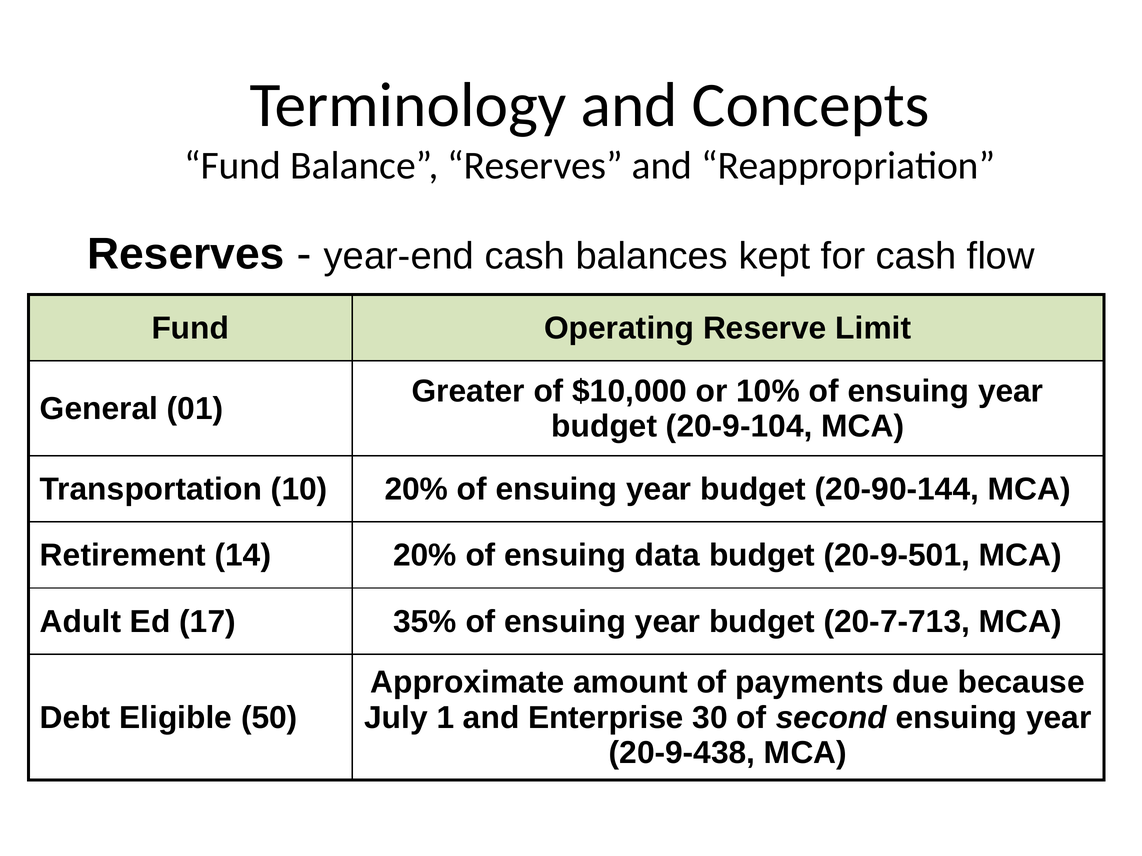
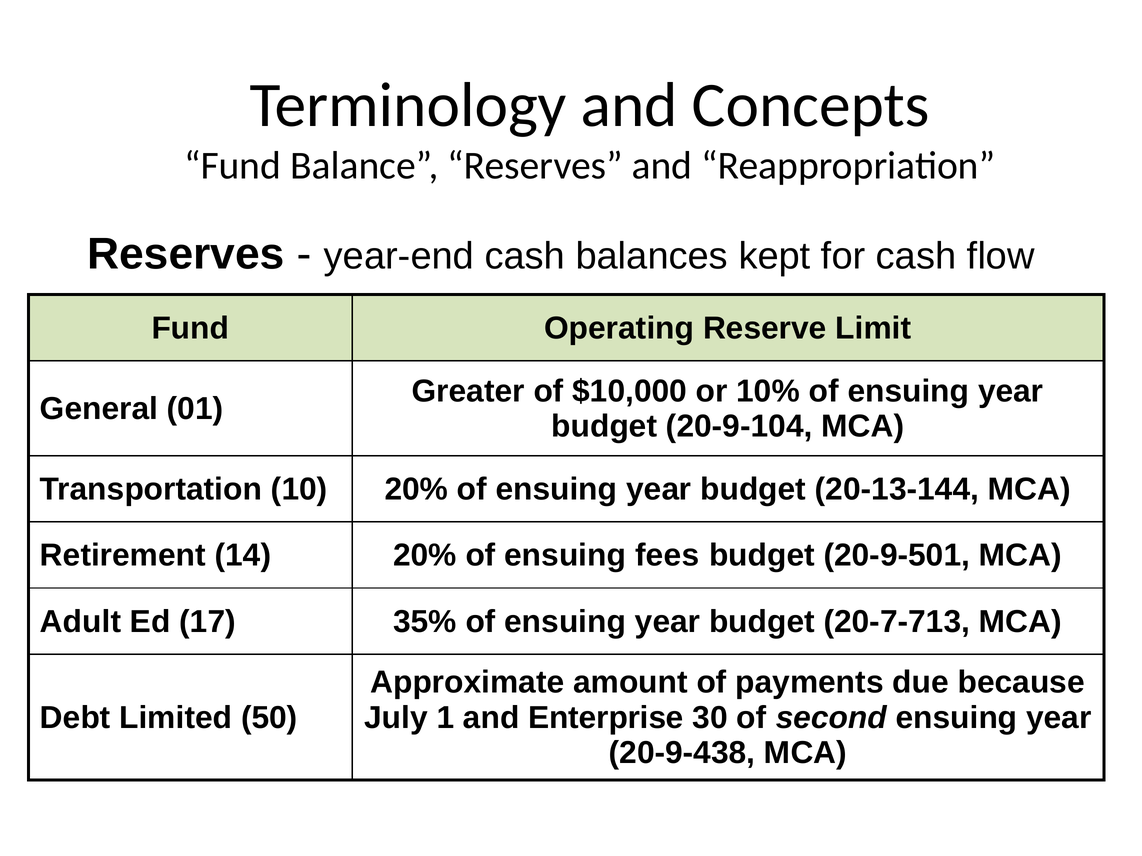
20-90-144: 20-90-144 -> 20-13-144
data: data -> fees
Eligible: Eligible -> Limited
